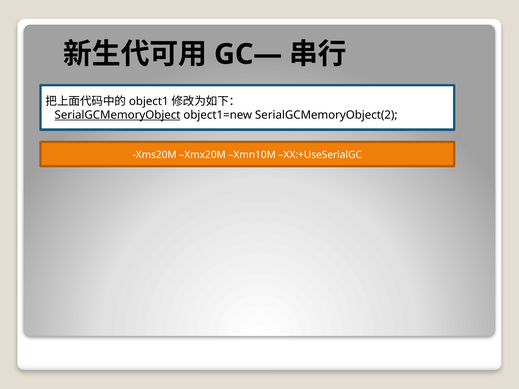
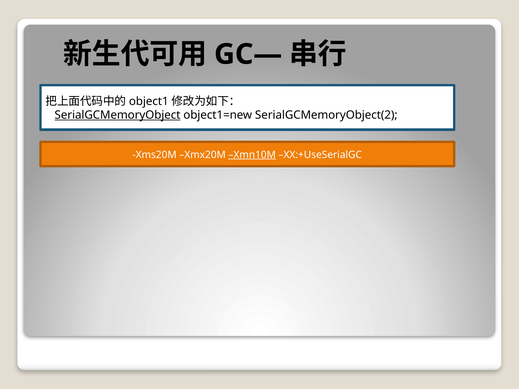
Xmn10M underline: none -> present
